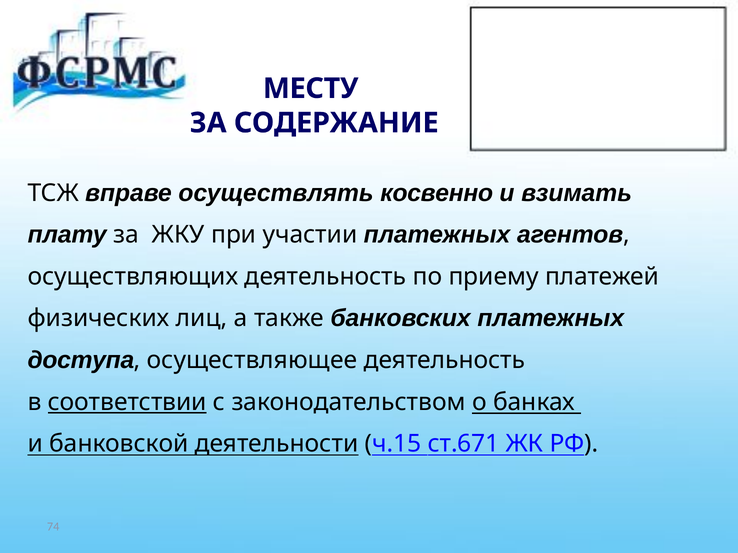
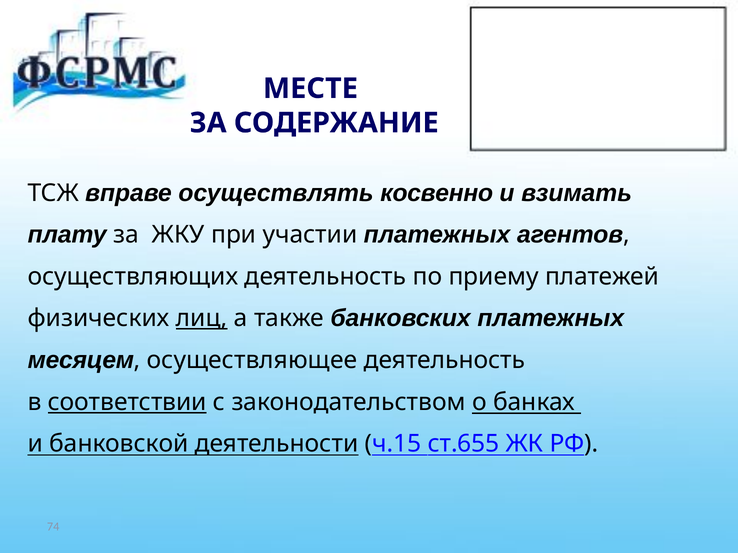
МЕСТУ: МЕСТУ -> МЕСТЕ
лиц underline: none -> present
доступа: доступа -> месяцем
ст.671: ст.671 -> ст.655
